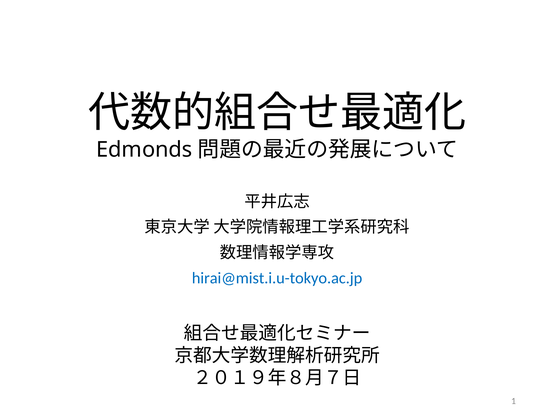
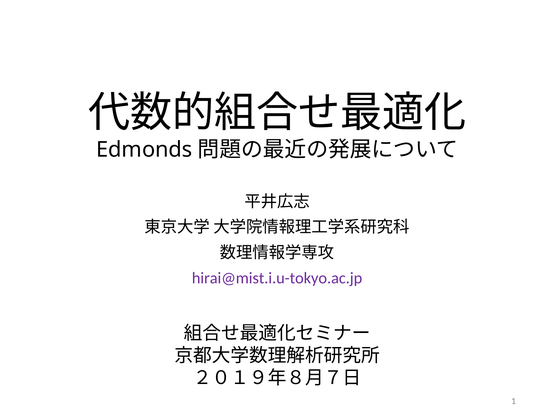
hirai@mist.i.u-tokyo.ac.jp colour: blue -> purple
